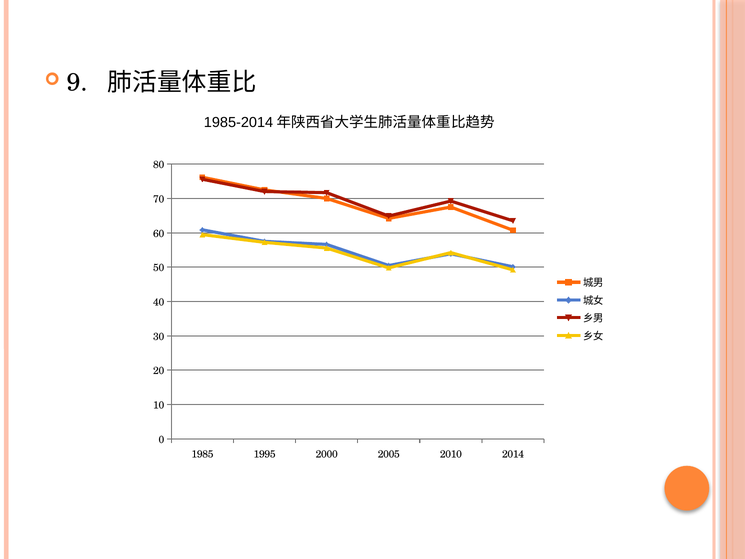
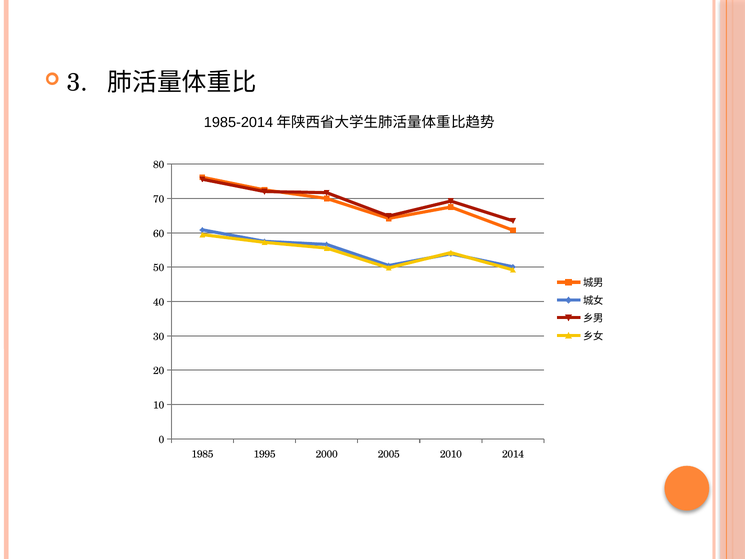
9: 9 -> 3
